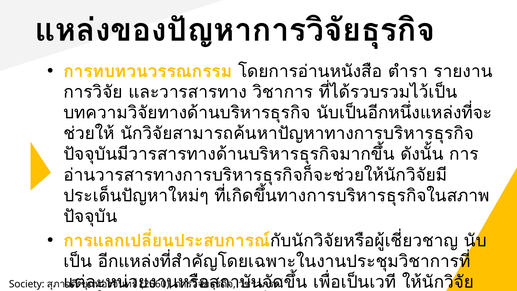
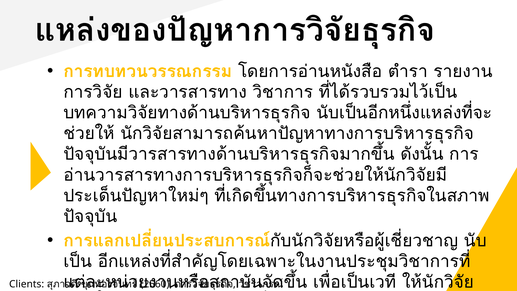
Society: Society -> Clients
